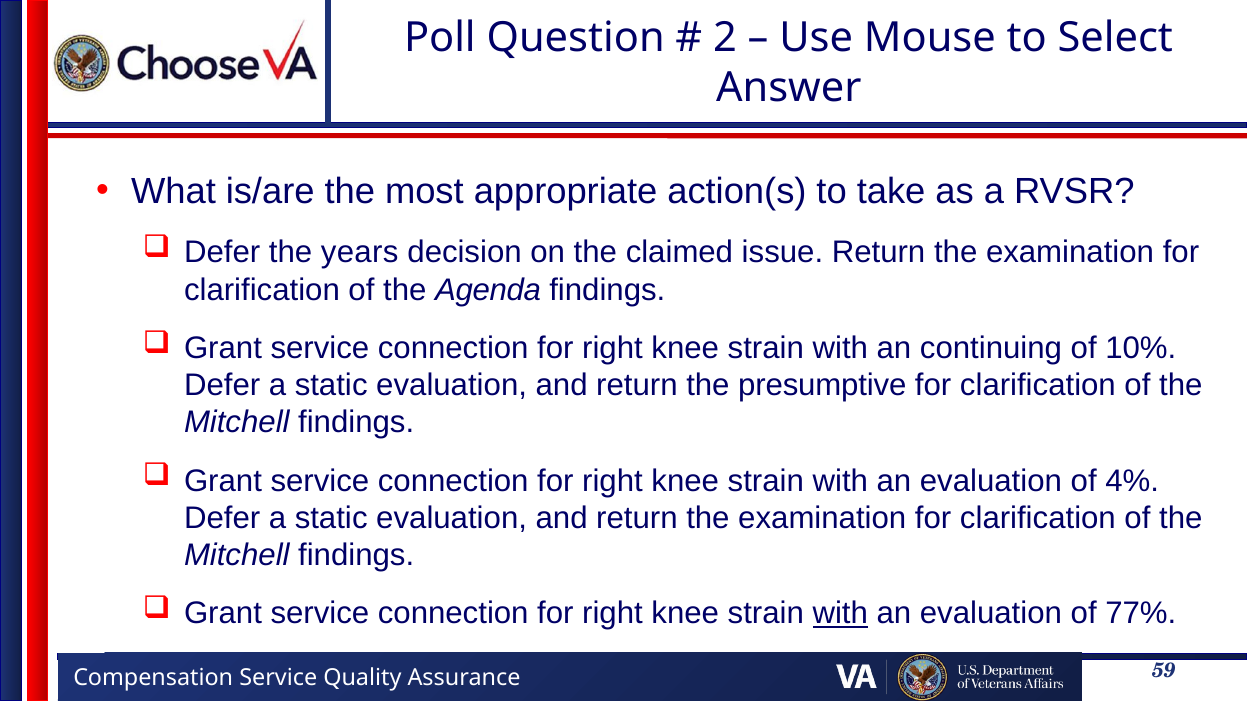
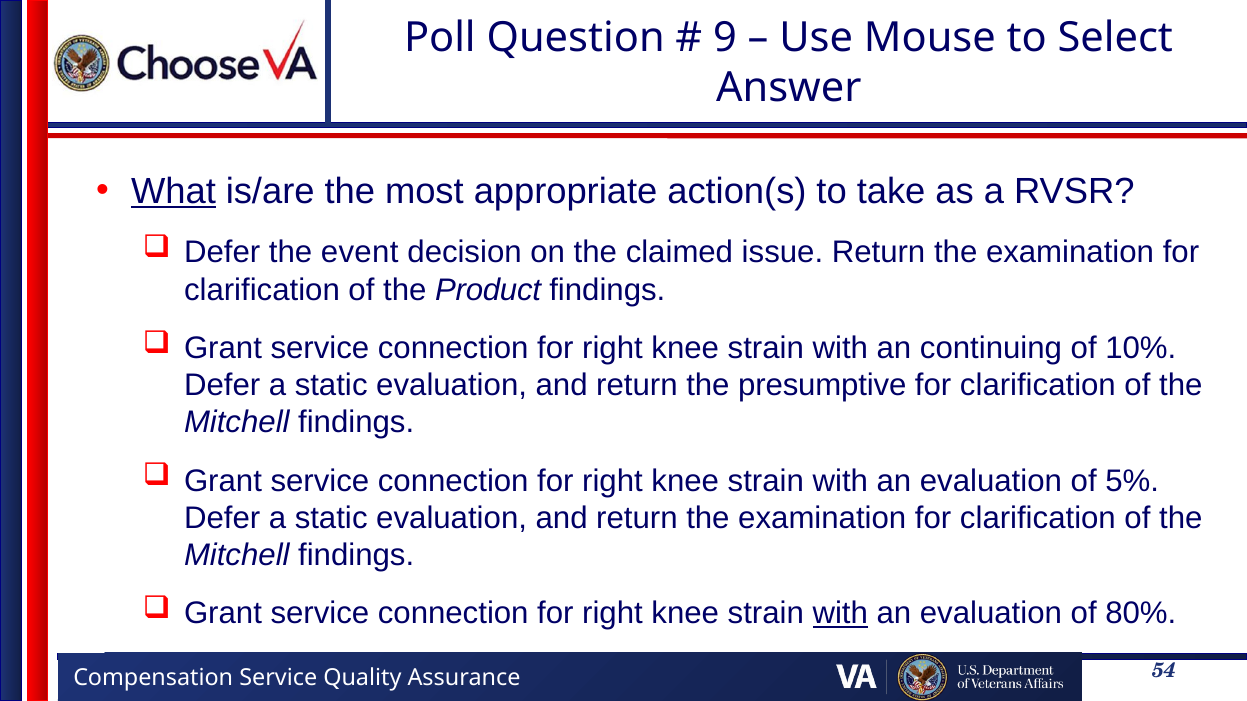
2: 2 -> 9
What underline: none -> present
years: years -> event
Agenda: Agenda -> Product
4%: 4% -> 5%
77%: 77% -> 80%
59: 59 -> 54
